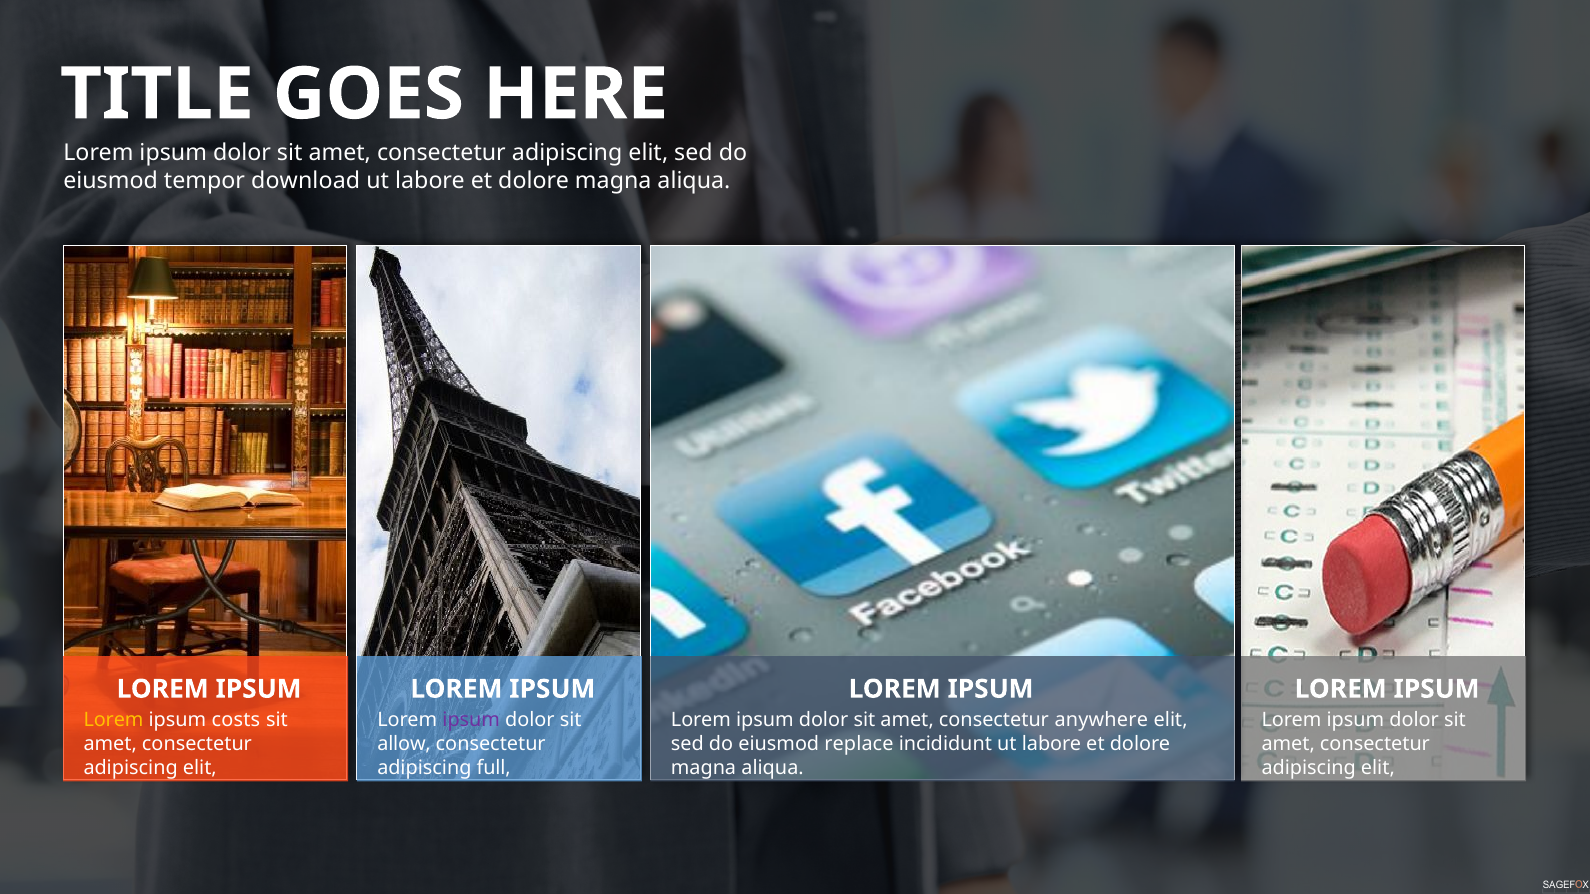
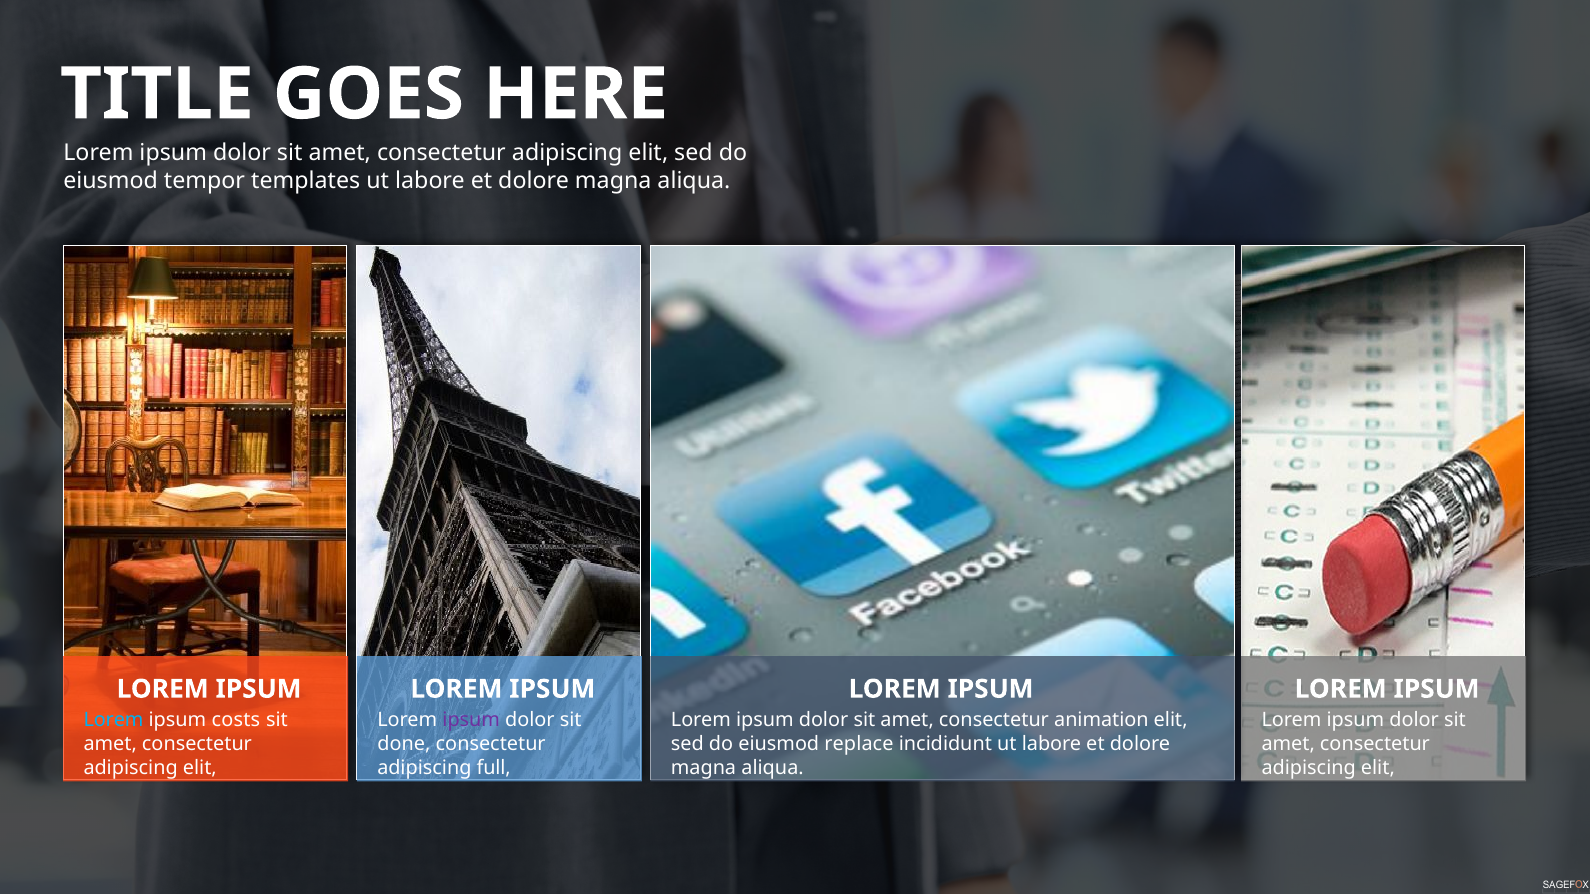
download: download -> templates
Lorem at (114, 721) colour: yellow -> light blue
anywhere: anywhere -> animation
allow: allow -> done
